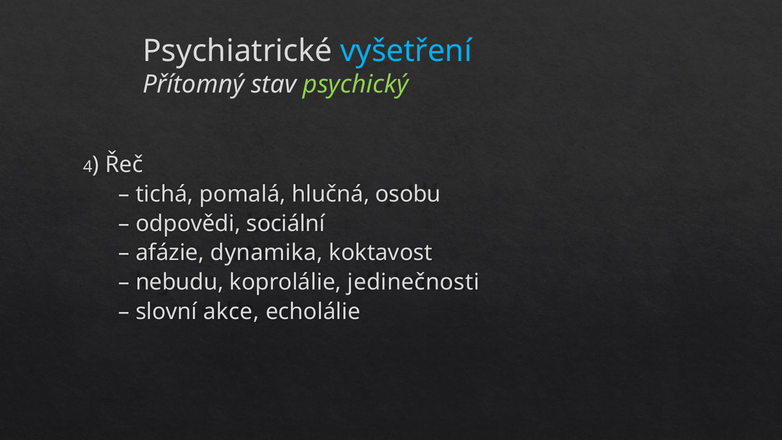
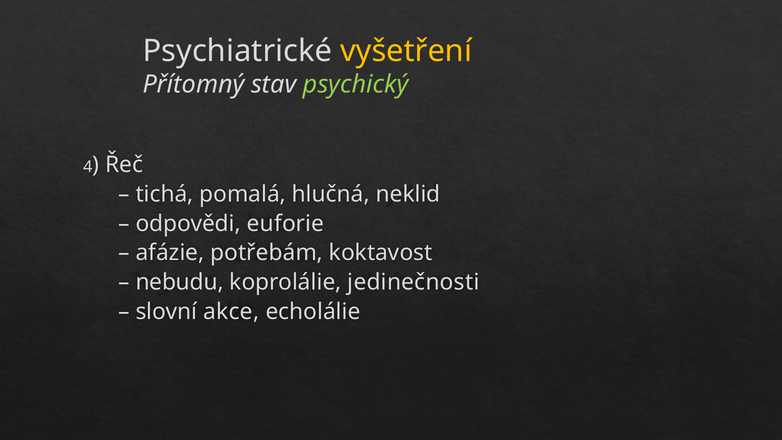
vyšetření colour: light blue -> yellow
osobu: osobu -> neklid
sociální: sociální -> euforie
dynamika: dynamika -> potřebám
